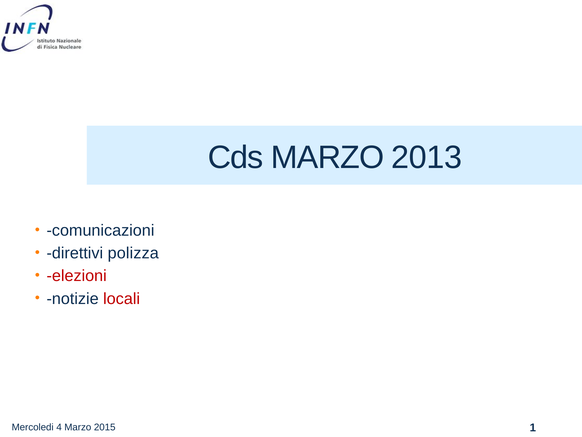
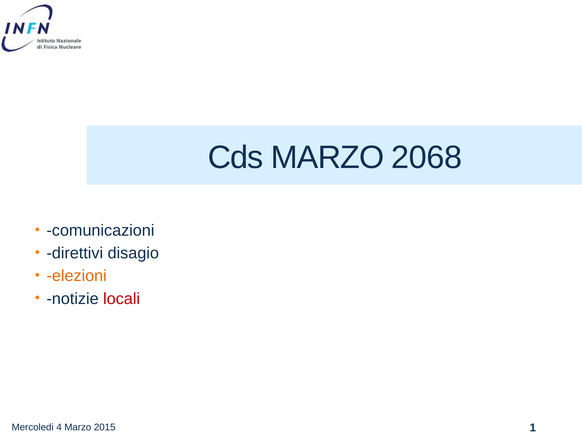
2013: 2013 -> 2068
polizza: polizza -> disagio
elezioni colour: red -> orange
